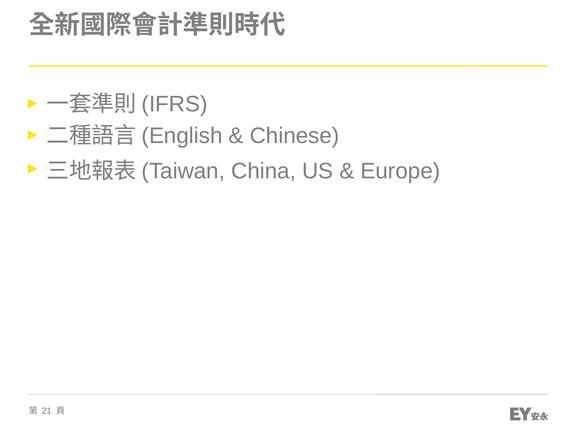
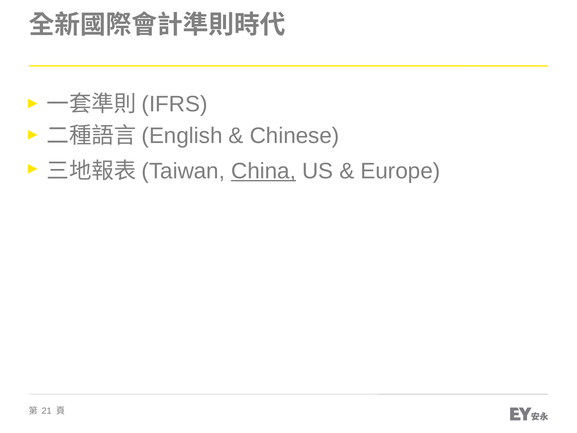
China underline: none -> present
